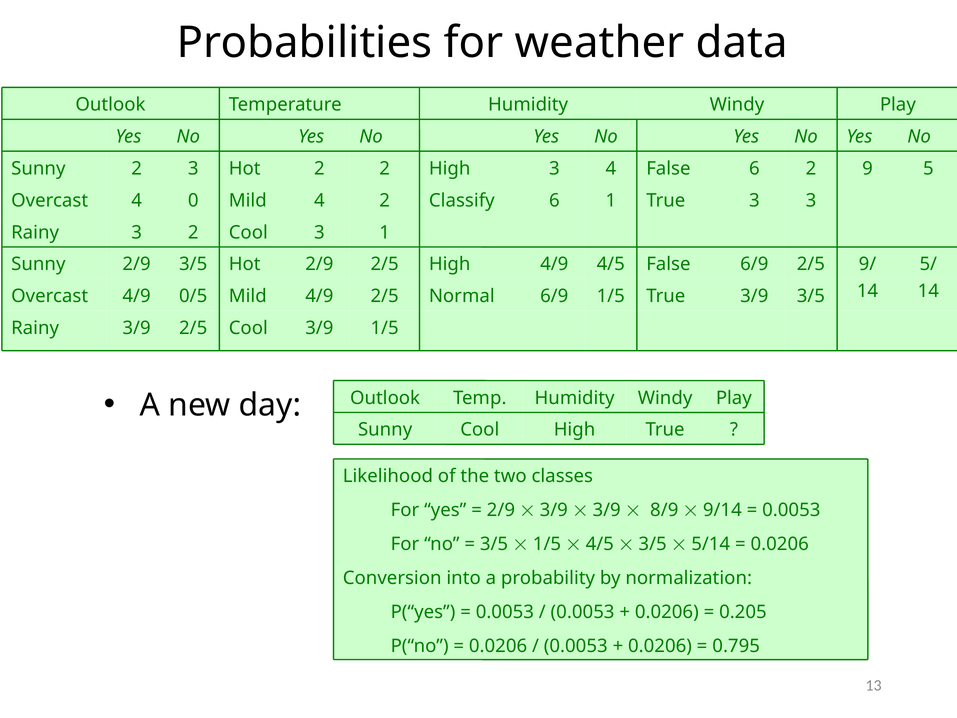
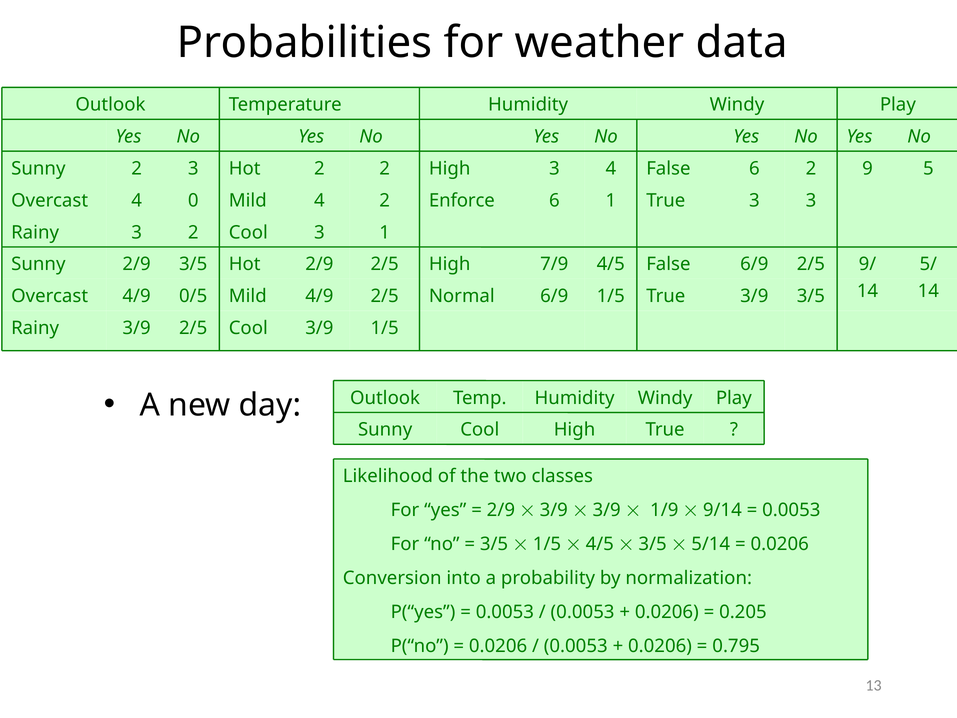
Classify: Classify -> Enforce
4/9 at (554, 264): 4/9 -> 7/9
8/9: 8/9 -> 1/9
